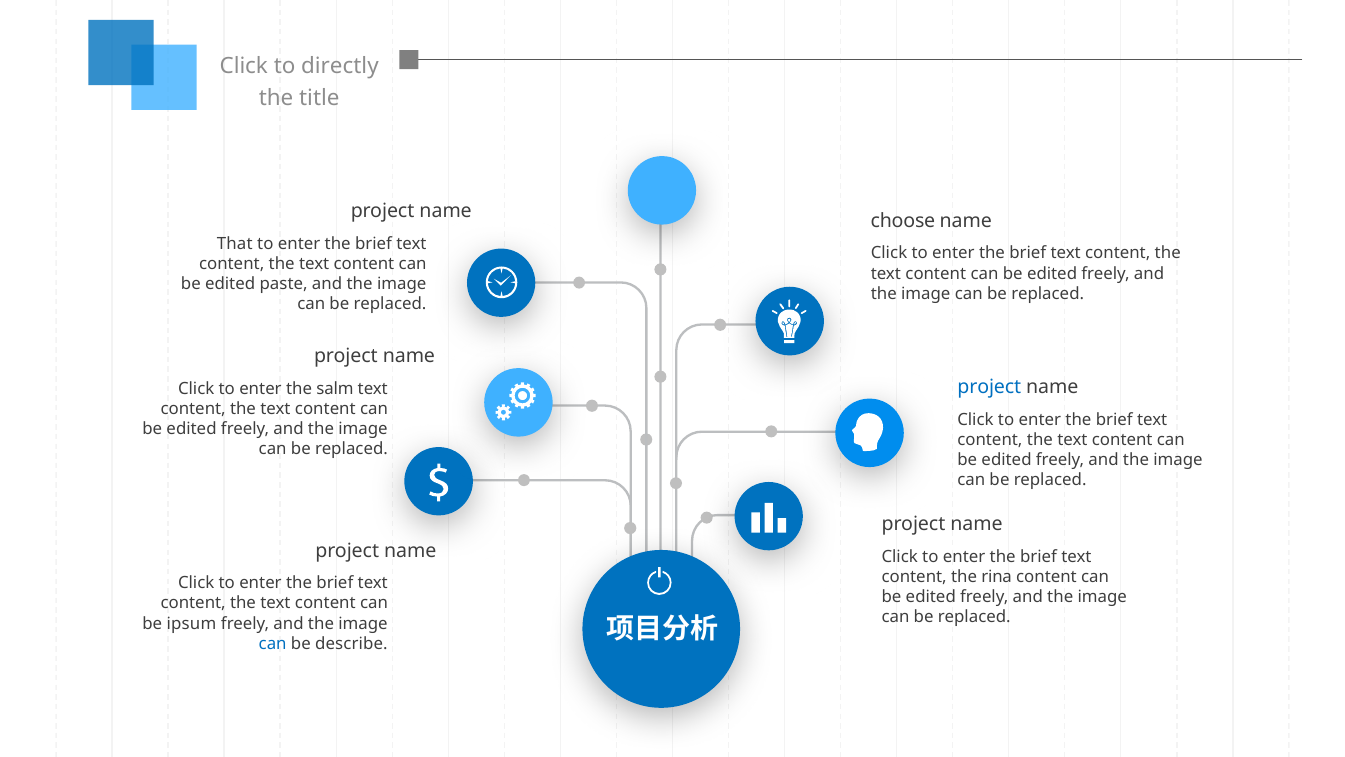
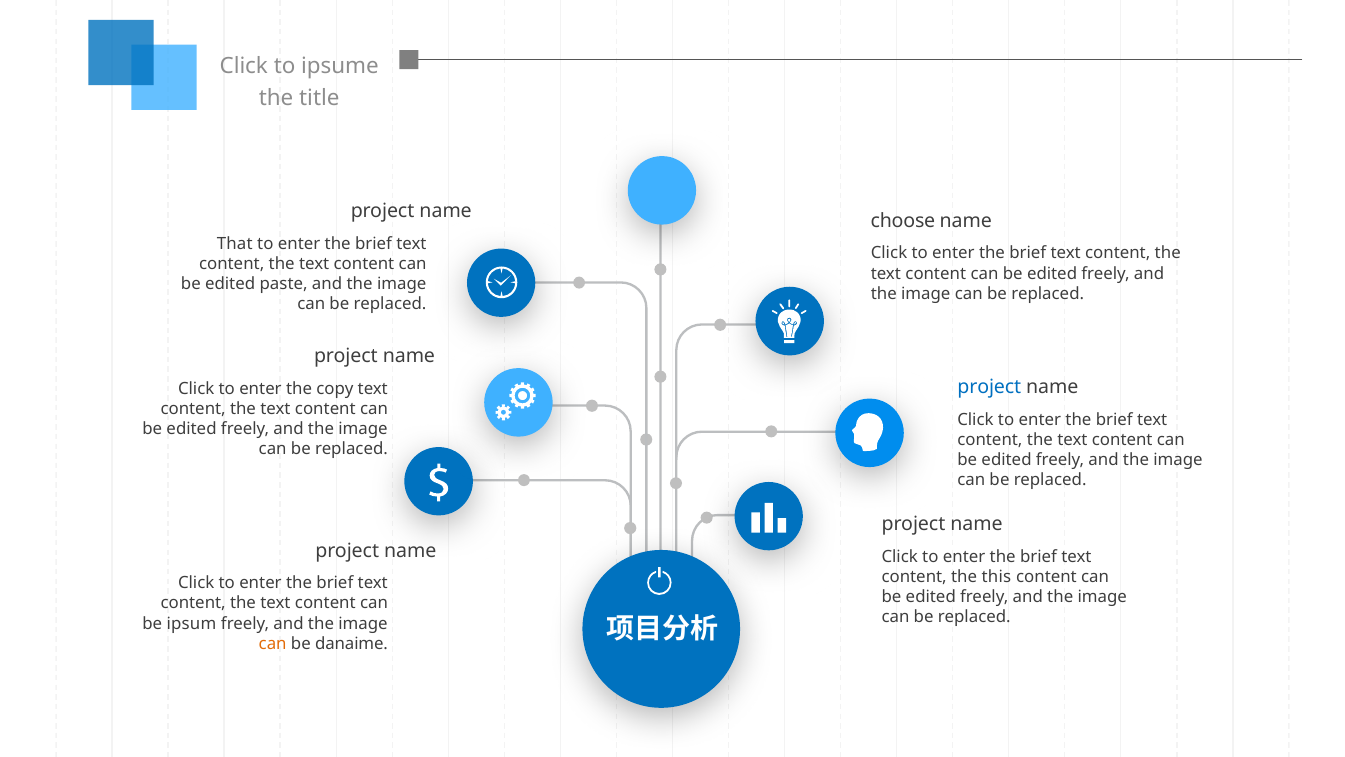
directly: directly -> ipsume
salm: salm -> copy
rina: rina -> this
can at (273, 644) colour: blue -> orange
describe: describe -> danaime
